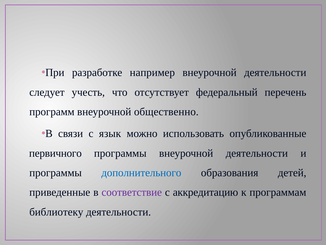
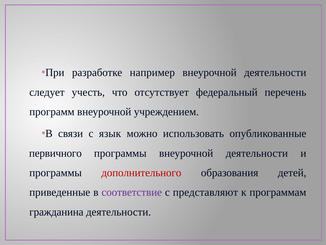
общественно: общественно -> учреждением
дополнительного colour: blue -> red
аккредитацию: аккредитацию -> представляют
библиотеку: библиотеку -> гражданина
